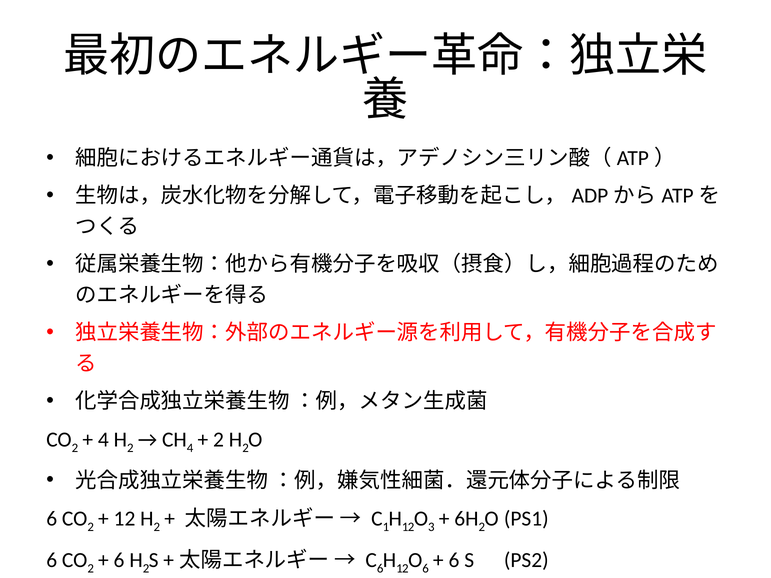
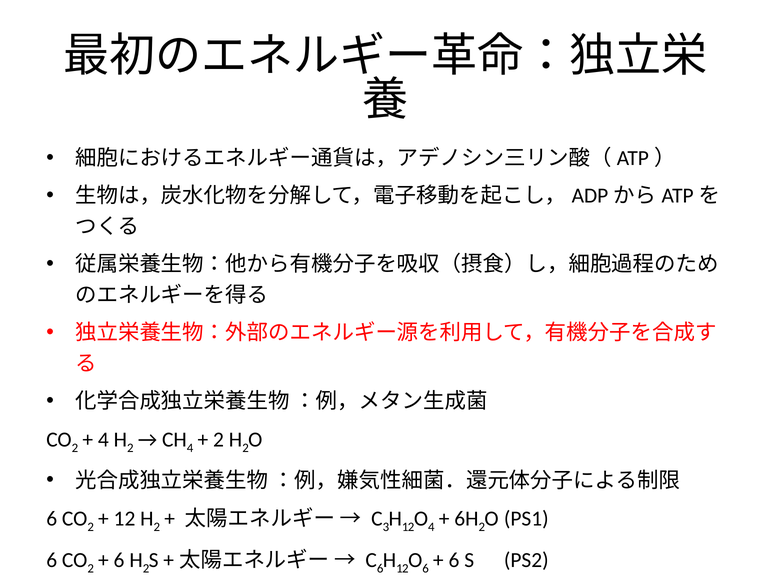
1: 1 -> 3
3 at (431, 527): 3 -> 4
